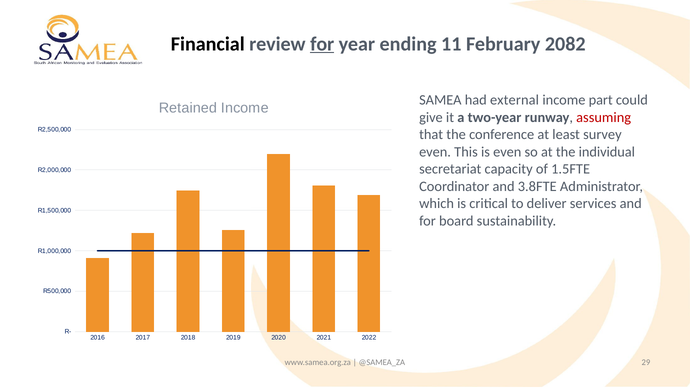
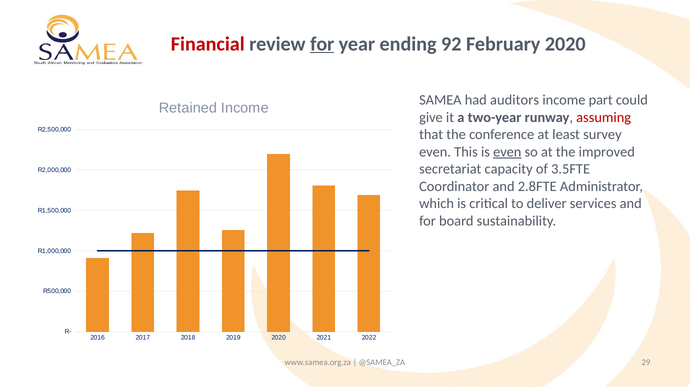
Financial colour: black -> red
11: 11 -> 92
February 2082: 2082 -> 2020
external: external -> auditors
even at (507, 152) underline: none -> present
individual: individual -> improved
1.5FTE: 1.5FTE -> 3.5FTE
3.8FTE: 3.8FTE -> 2.8FTE
